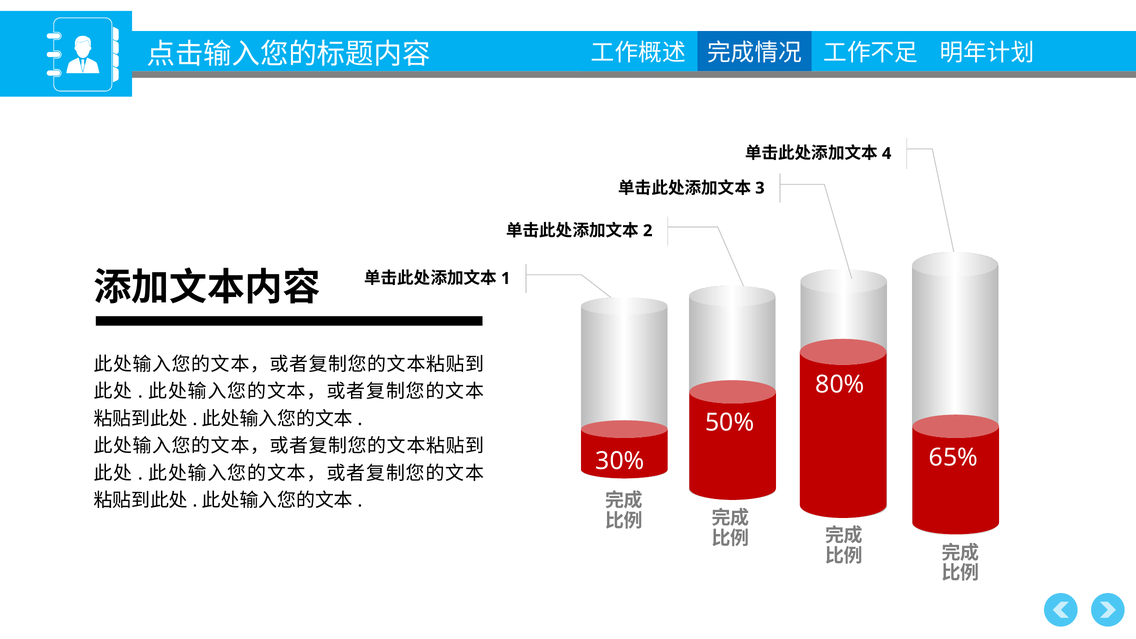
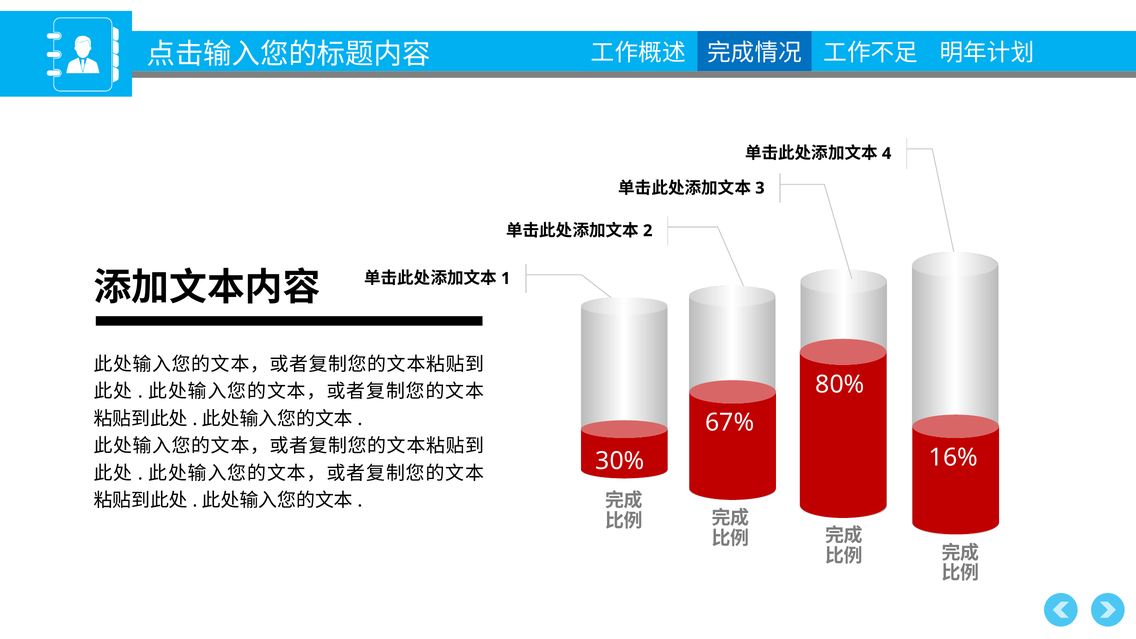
50%: 50% -> 67%
65%: 65% -> 16%
